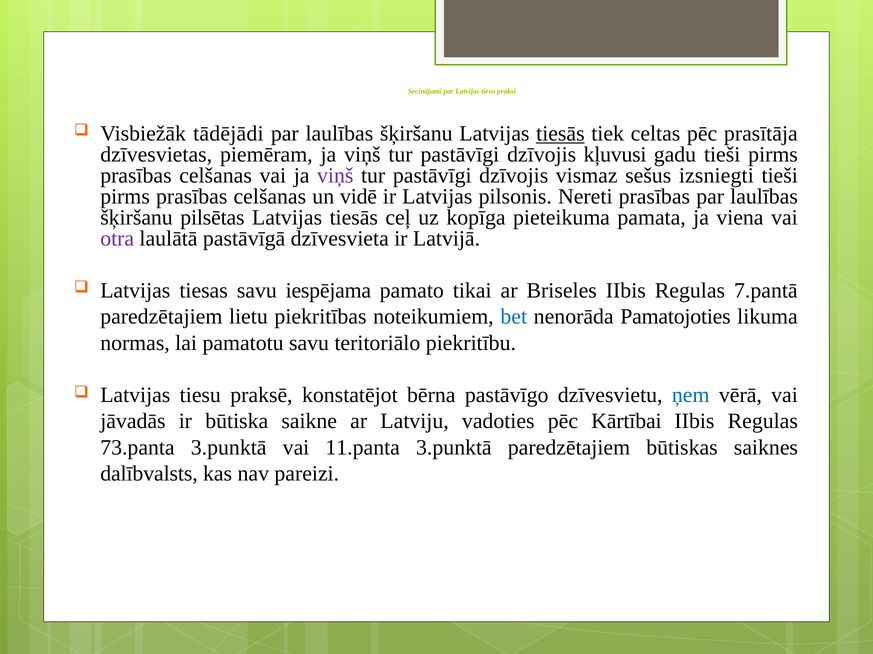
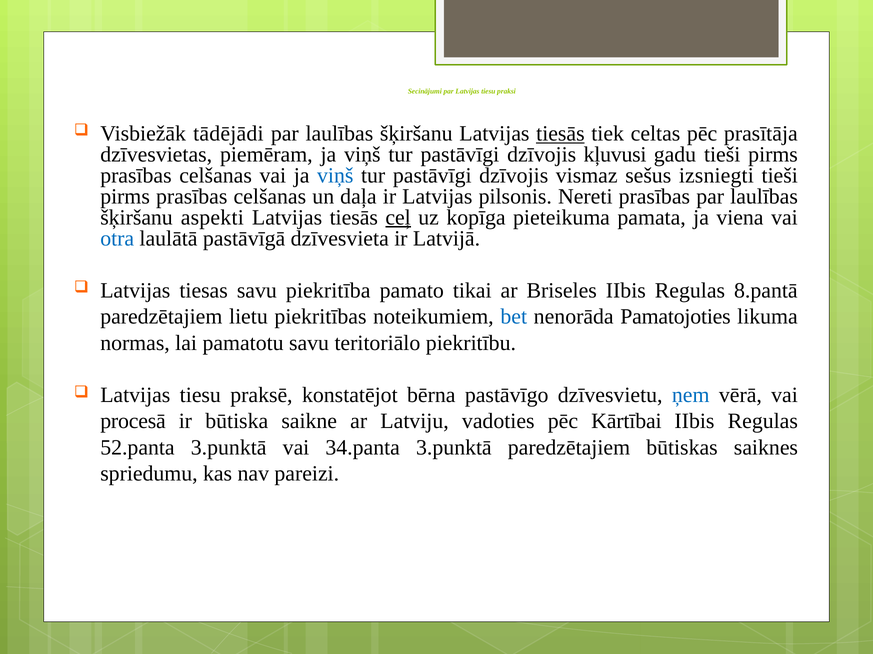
viņš at (335, 176) colour: purple -> blue
vidē: vidē -> daļa
pilsētas: pilsētas -> aspekti
ceļ underline: none -> present
otra colour: purple -> blue
iespējama: iespējama -> piekritība
7.pantā: 7.pantā -> 8.pantā
jāvadās: jāvadās -> procesā
73.panta: 73.panta -> 52.panta
11.panta: 11.panta -> 34.panta
dalībvalsts: dalībvalsts -> spriedumu
